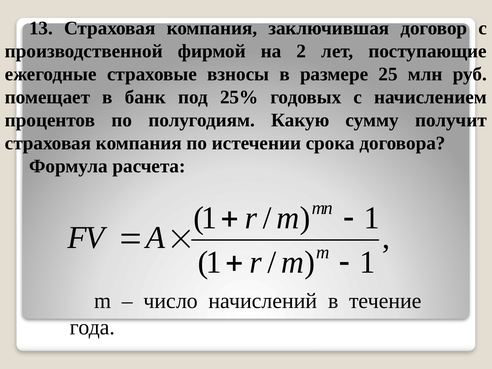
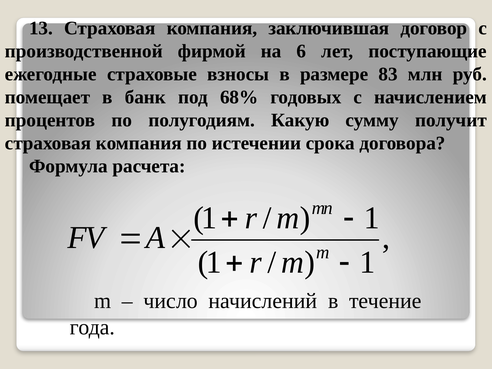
2: 2 -> 6
25: 25 -> 83
25%: 25% -> 68%
